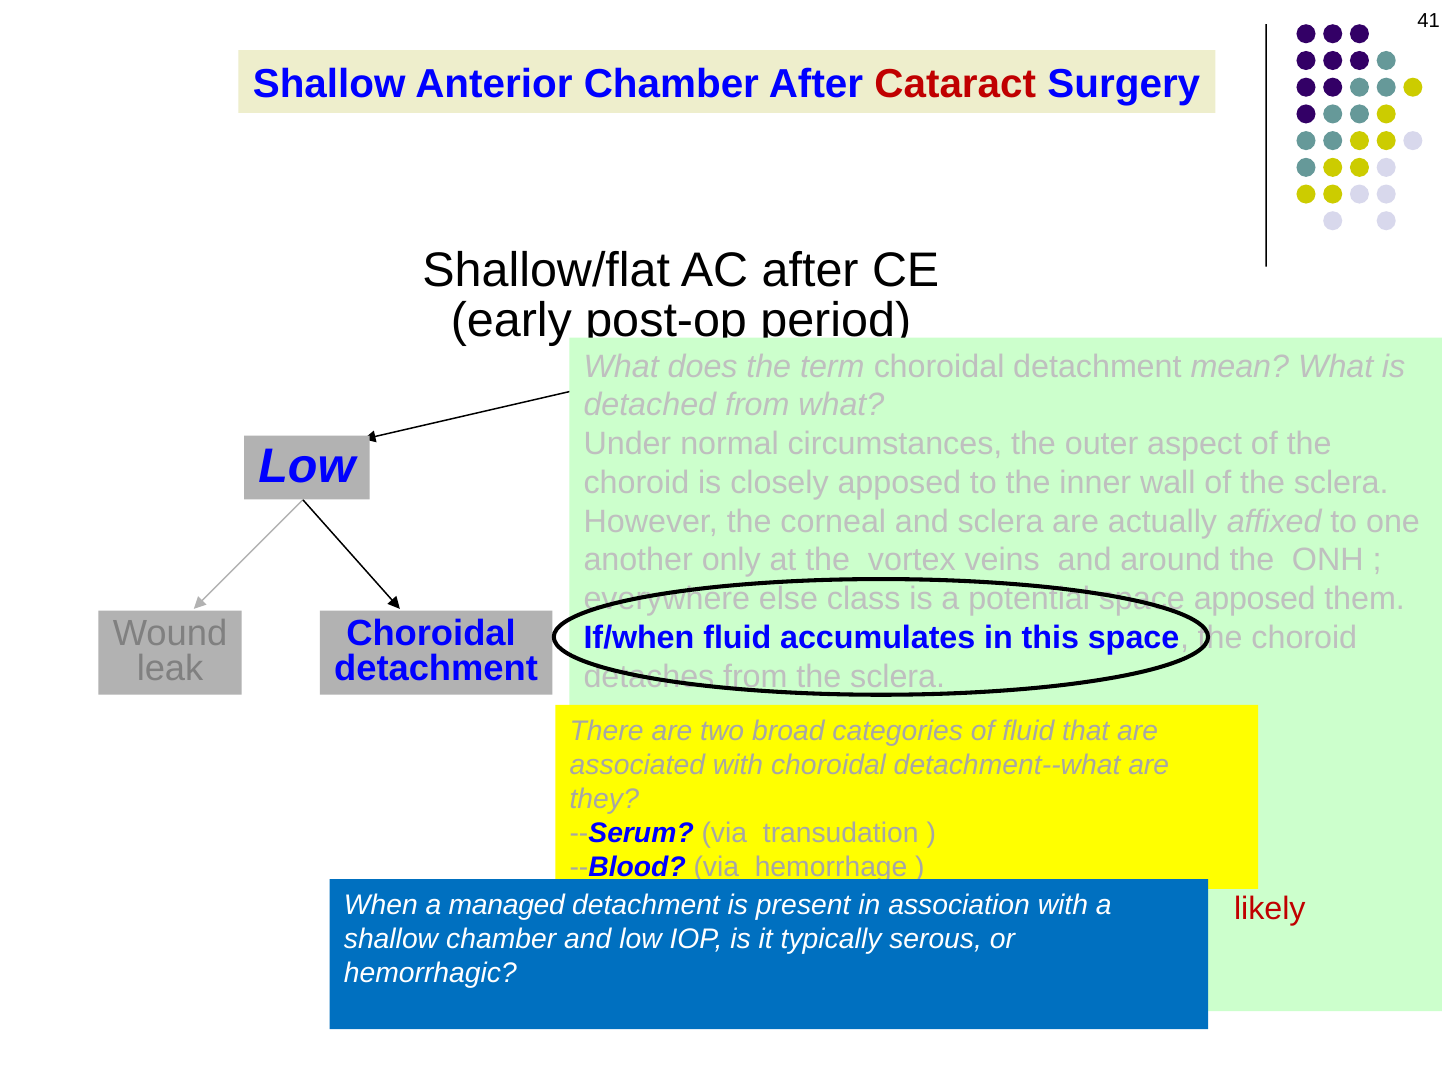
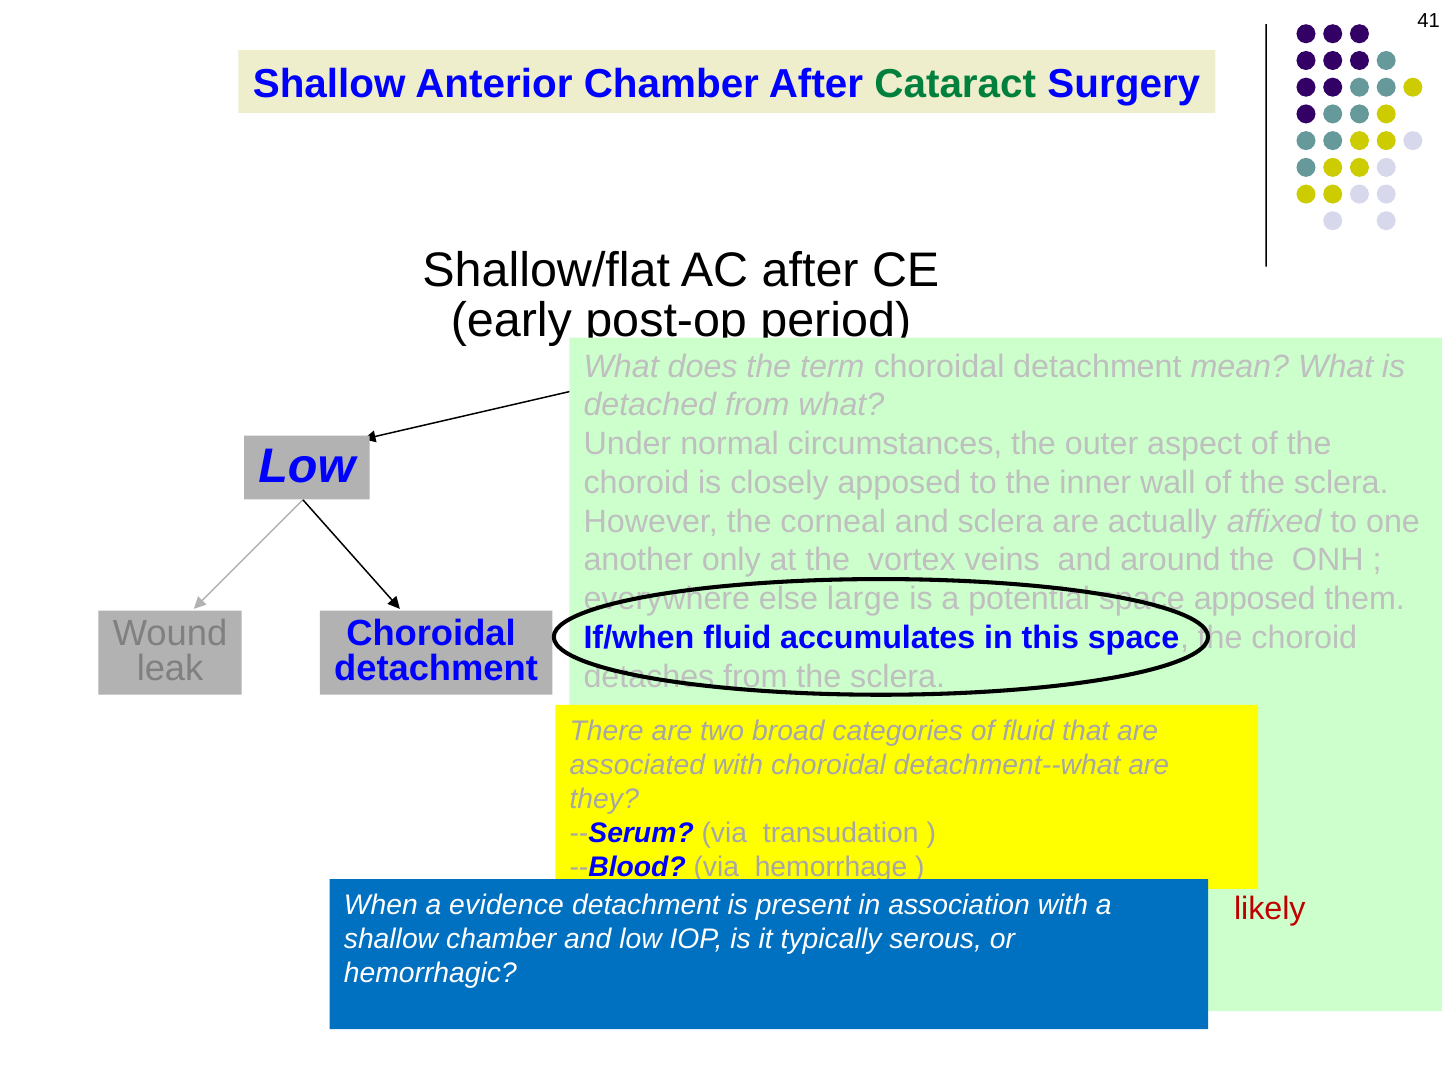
Cataract colour: red -> green
class: class -> large
managed: managed -> evidence
